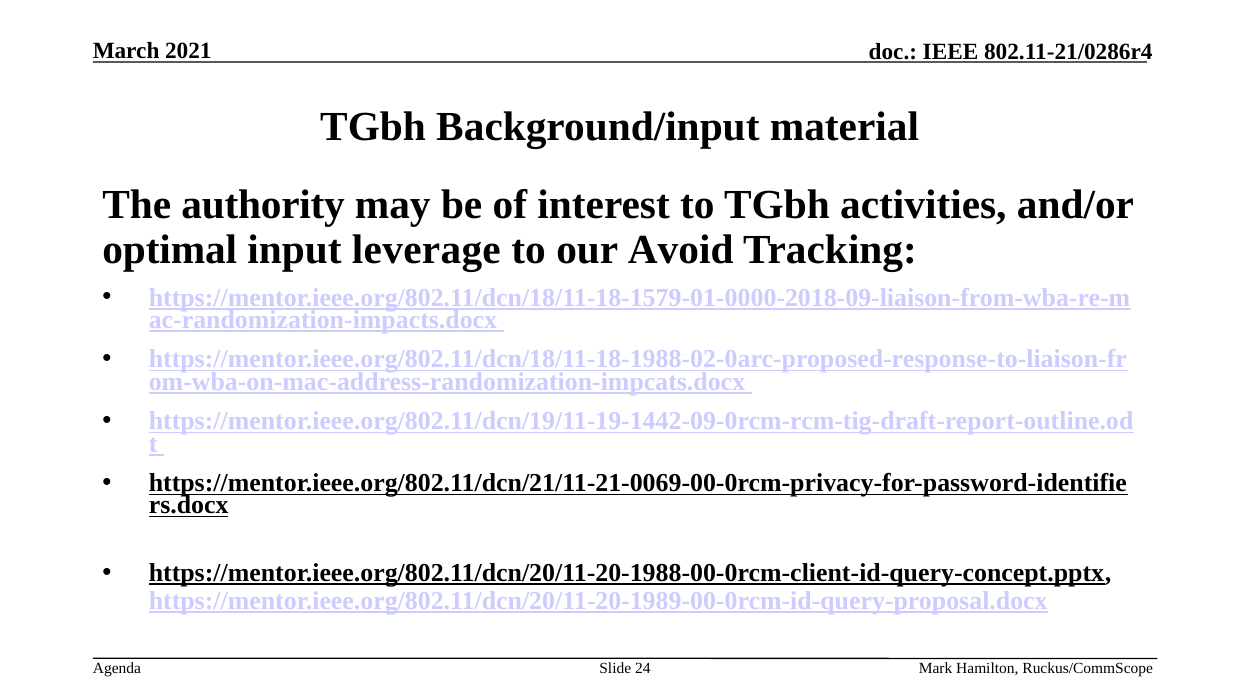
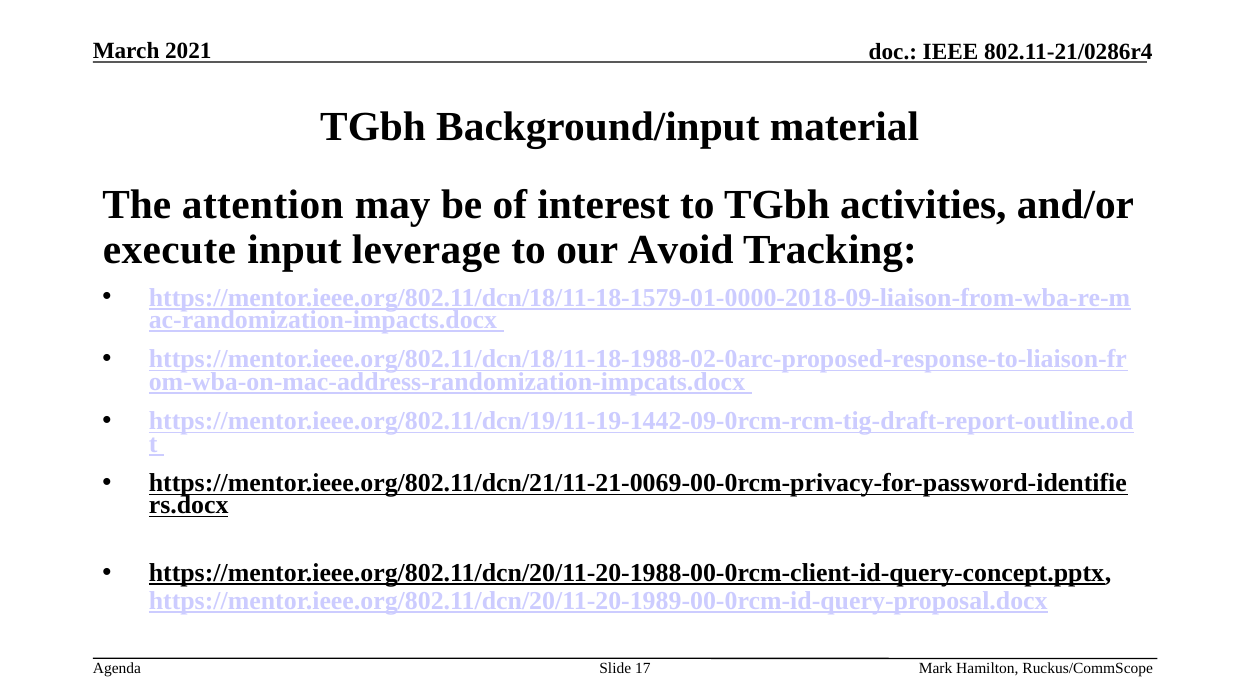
authority: authority -> attention
optimal: optimal -> execute
24: 24 -> 17
